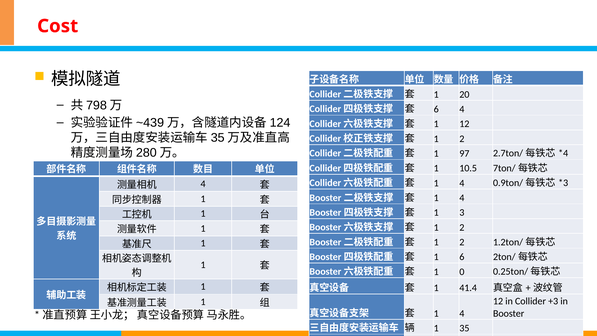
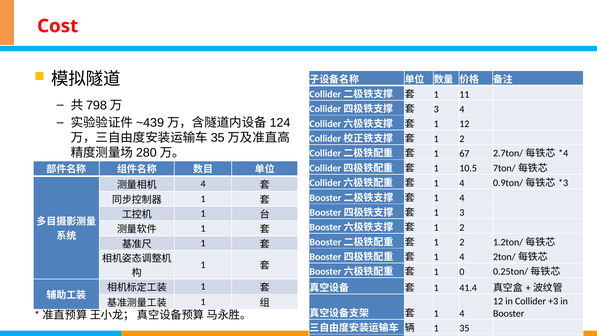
20: 20 -> 11
6 at (436, 109): 6 -> 3
97: 97 -> 67
6 at (462, 257): 6 -> 4
